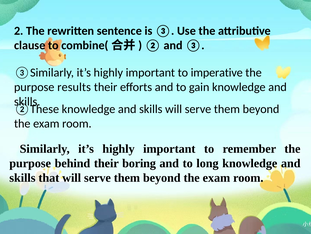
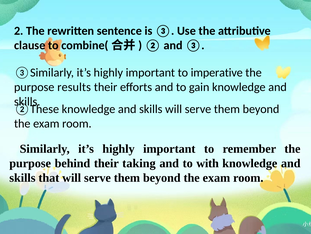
boring: boring -> taking
long: long -> with
